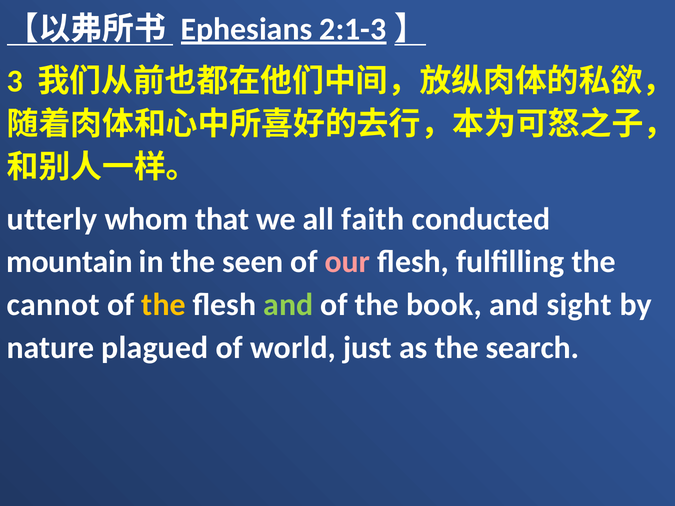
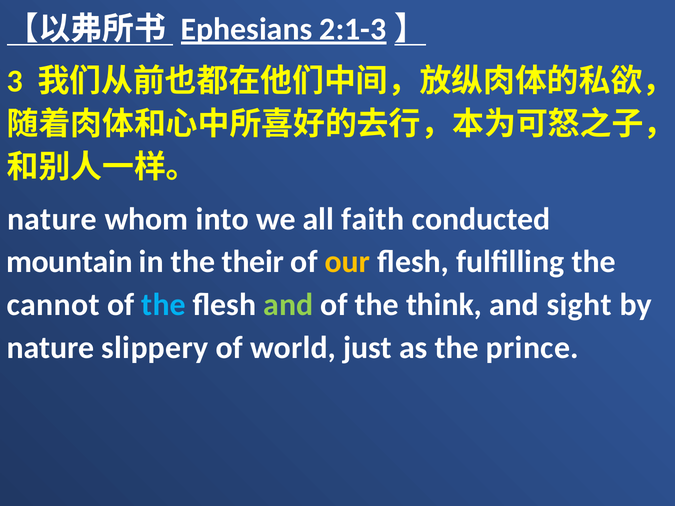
utterly at (52, 219): utterly -> nature
that: that -> into
seen: seen -> their
our colour: pink -> yellow
the at (164, 305) colour: yellow -> light blue
book: book -> think
plagued: plagued -> slippery
search: search -> prince
